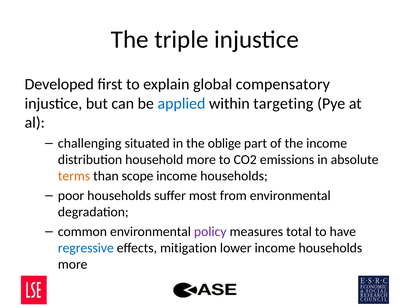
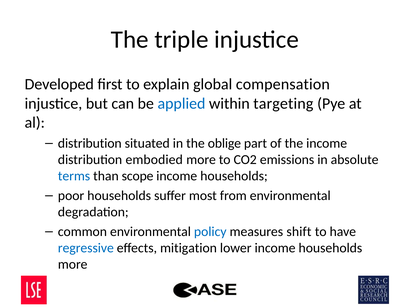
compensatory: compensatory -> compensation
challenging at (90, 144): challenging -> distribution
household: household -> embodied
terms colour: orange -> blue
policy colour: purple -> blue
total: total -> shift
